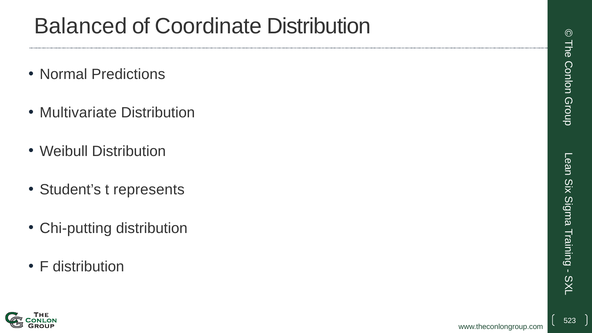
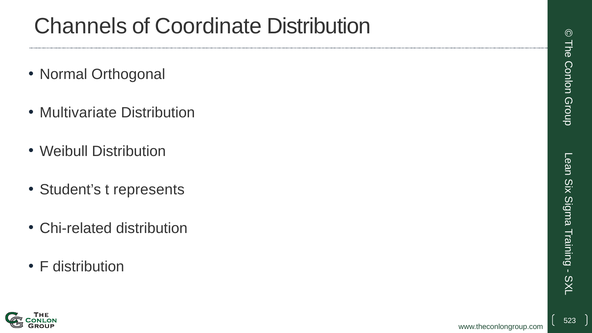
Balanced: Balanced -> Channels
Predictions: Predictions -> Orthogonal
Chi-putting: Chi-putting -> Chi-related
